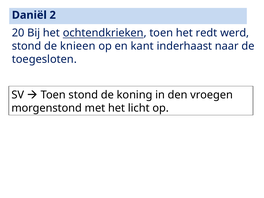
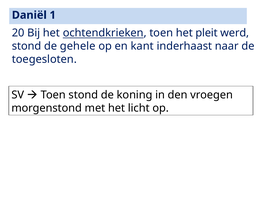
2: 2 -> 1
redt: redt -> pleit
knieen: knieen -> gehele
